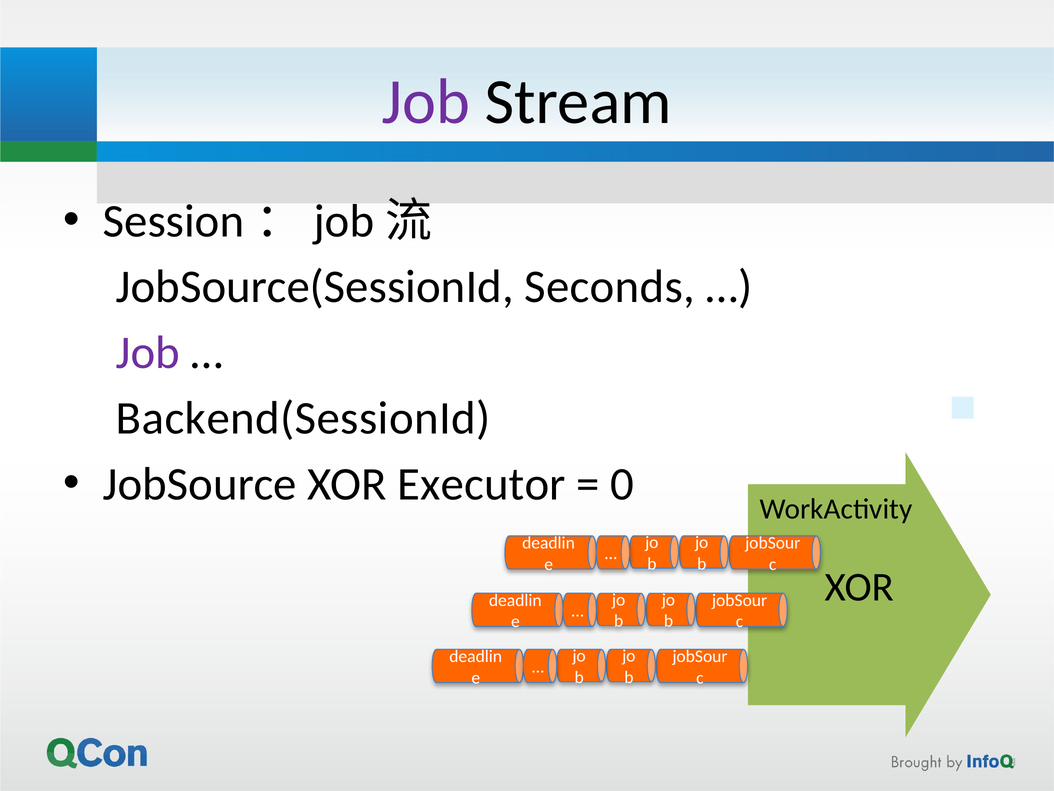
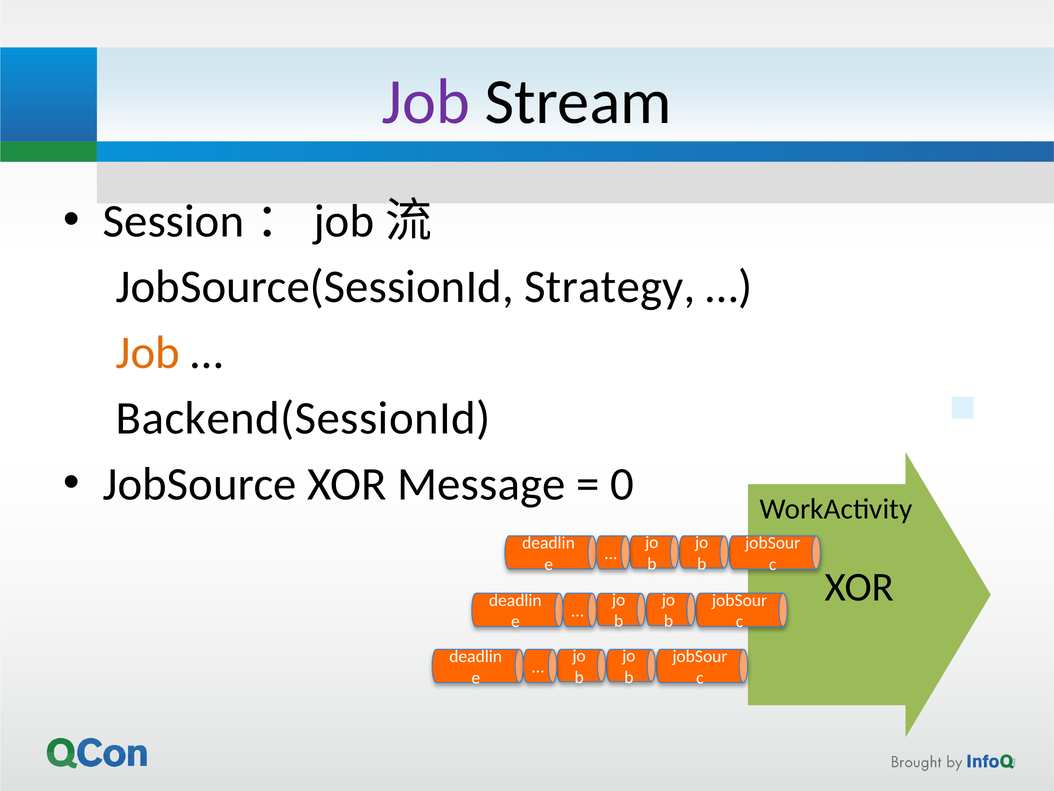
Seconds: Seconds -> Strategy
Job at (148, 352) colour: purple -> orange
Executor: Executor -> Message
